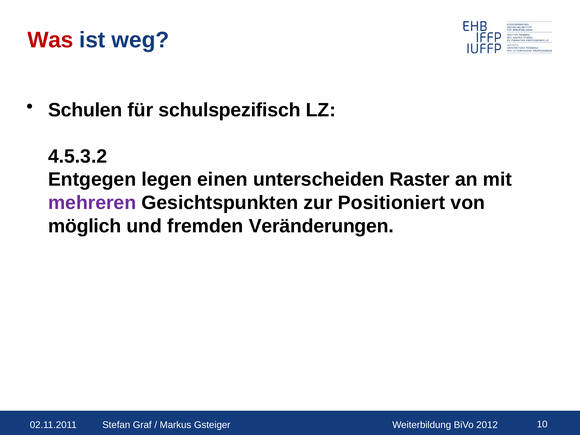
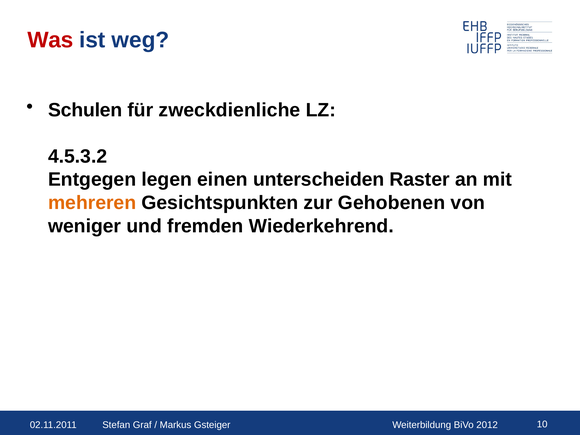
schulspezifisch: schulspezifisch -> zweckdienliche
mehreren colour: purple -> orange
Positioniert: Positioniert -> Gehobenen
möglich: möglich -> weniger
Veränderungen: Veränderungen -> Wiederkehrend
